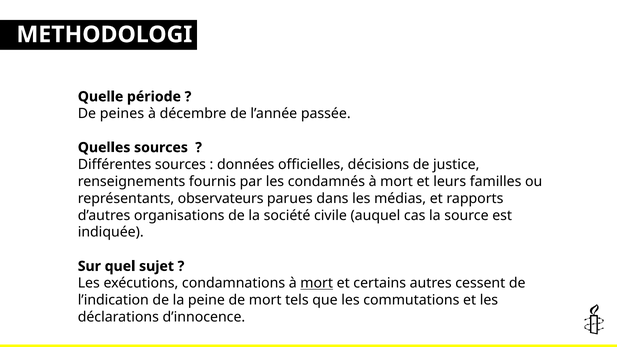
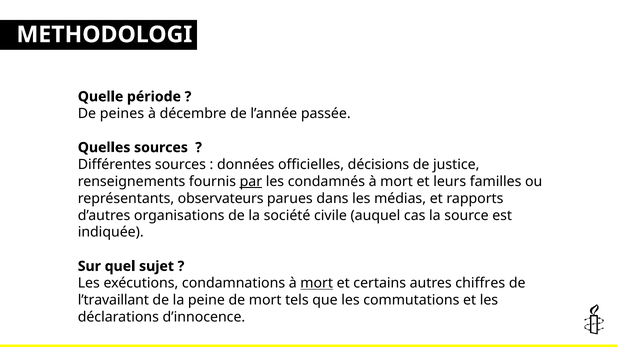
par underline: none -> present
cessent: cessent -> chiffres
l’indication: l’indication -> l’travaillant
